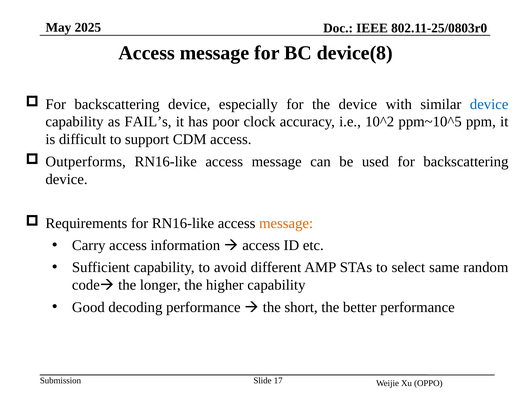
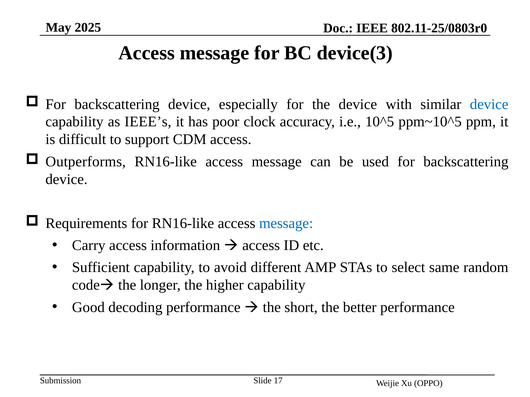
device(8: device(8 -> device(3
FAIL’s: FAIL’s -> IEEE’s
10^2: 10^2 -> 10^5
message at (286, 224) colour: orange -> blue
